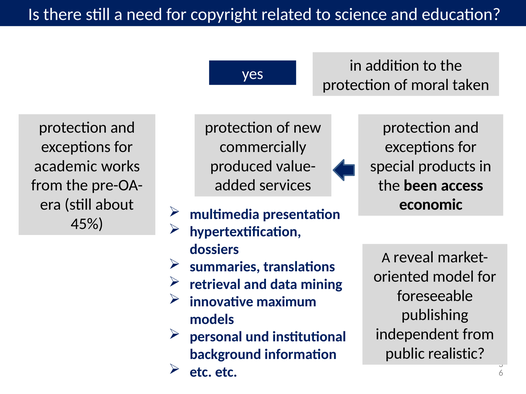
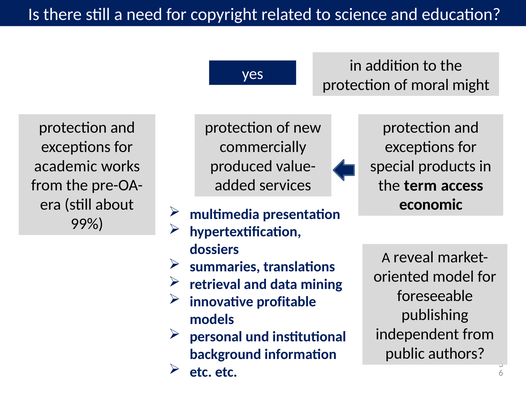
taken: taken -> might
been: been -> term
45%: 45% -> 99%
maximum: maximum -> profitable
realistic: realistic -> authors
